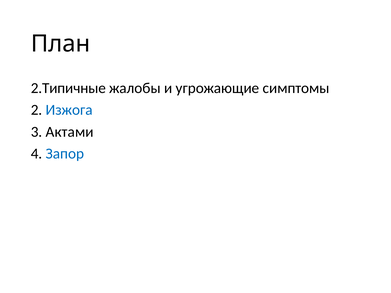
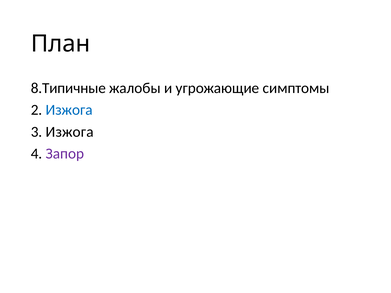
2.Типичные: 2.Типичные -> 8.Типичные
3 Актами: Актами -> Изжога
Запор colour: blue -> purple
